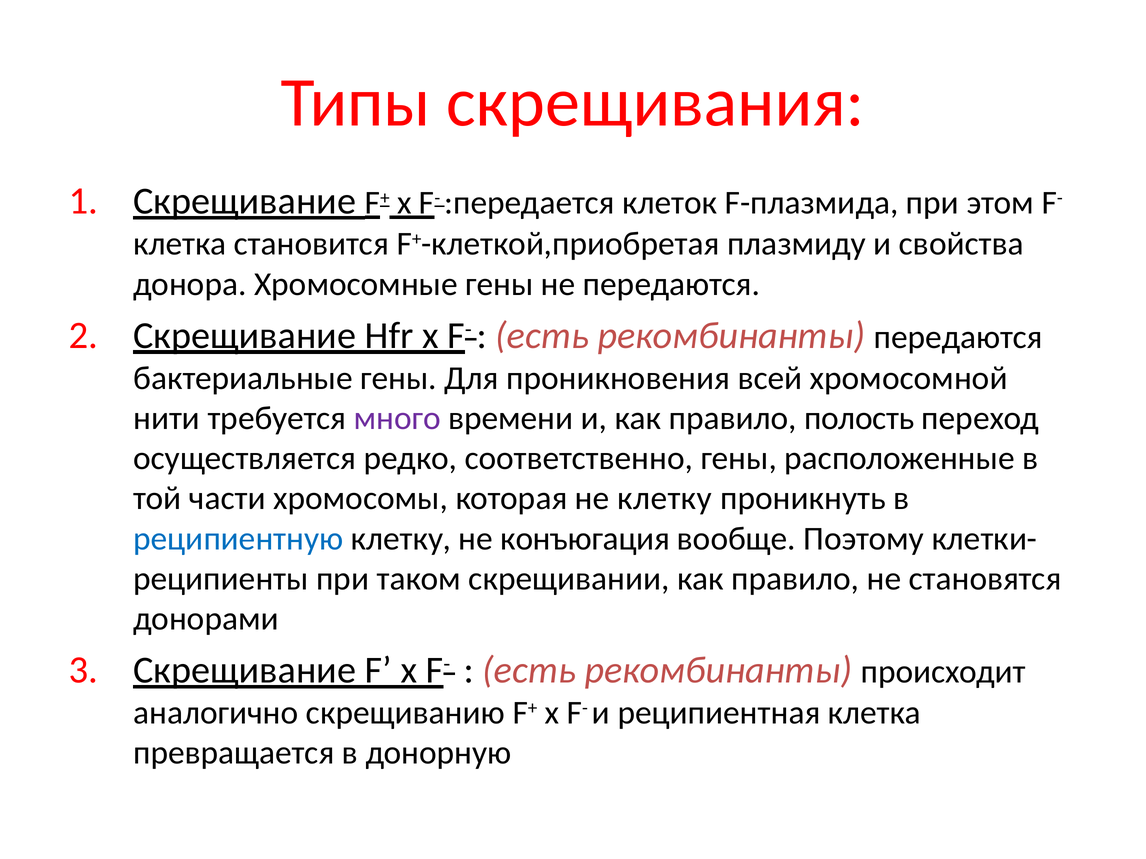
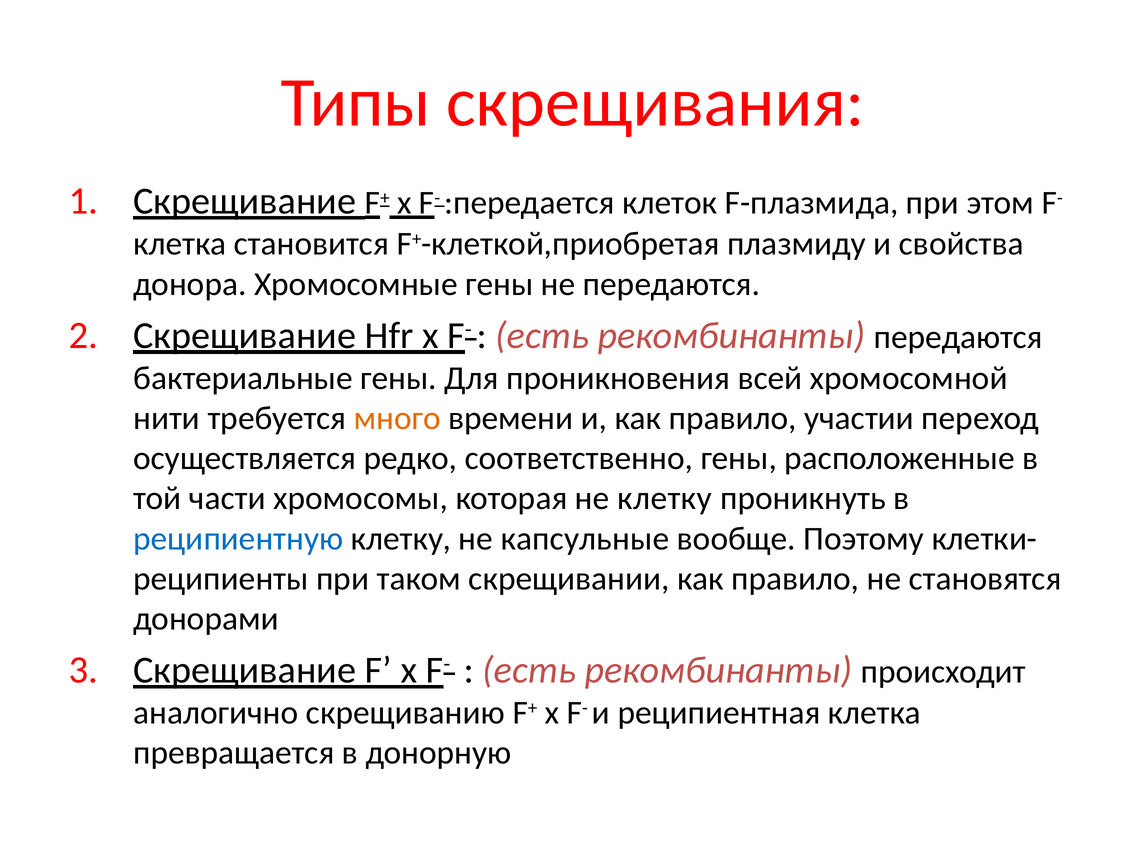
много colour: purple -> orange
полость: полость -> участии
конъюгация: конъюгация -> капсульные
